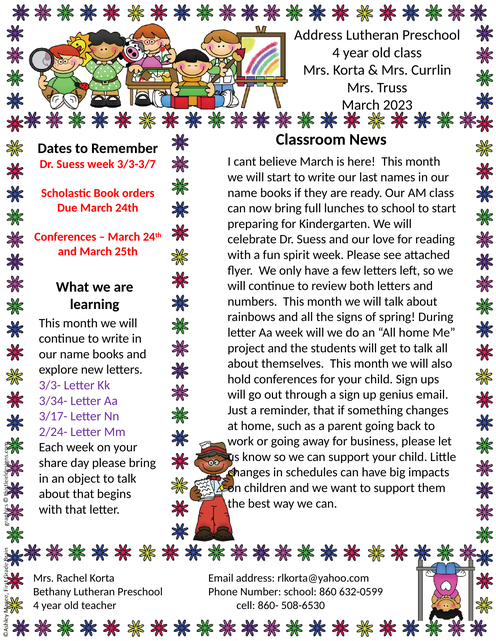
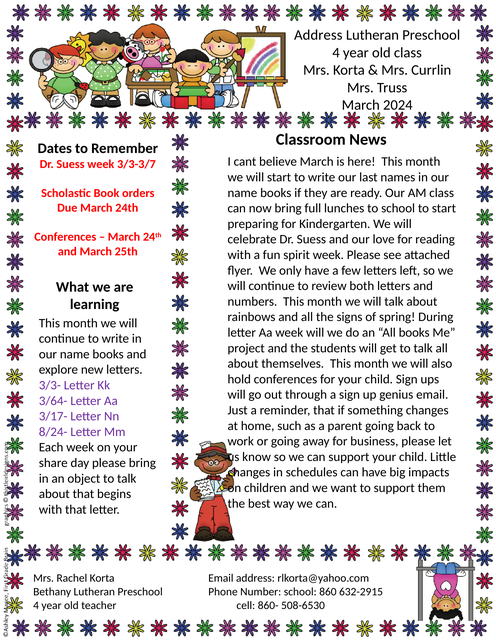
2023: 2023 -> 2024
All home: home -> books
3/34-: 3/34- -> 3/64-
2/24-: 2/24- -> 8/24-
632-0599: 632-0599 -> 632-2915
